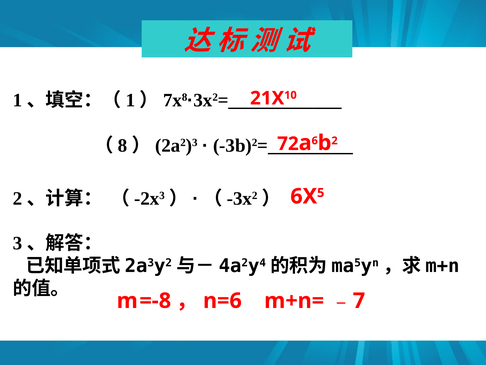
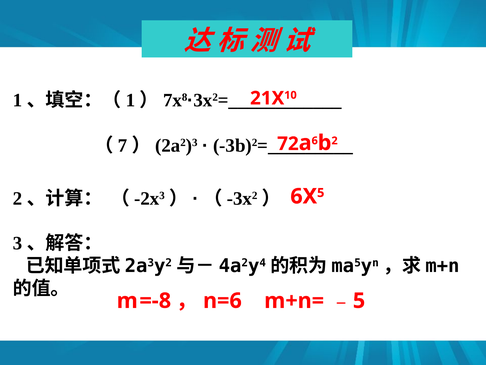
8: 8 -> 7
7 at (359, 300): 7 -> 5
